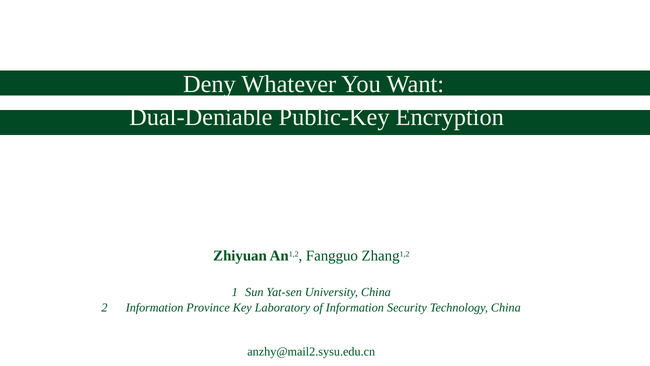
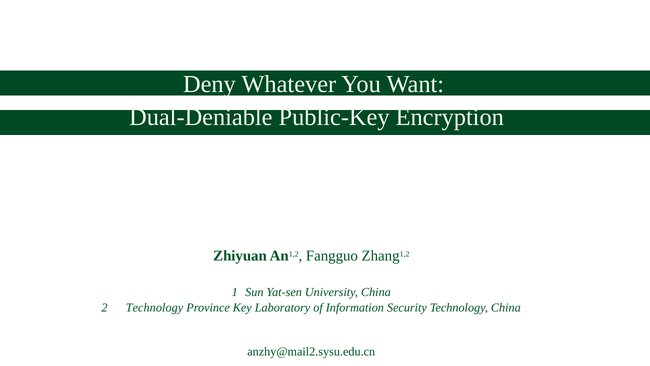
Information at (155, 307): Information -> Technology
